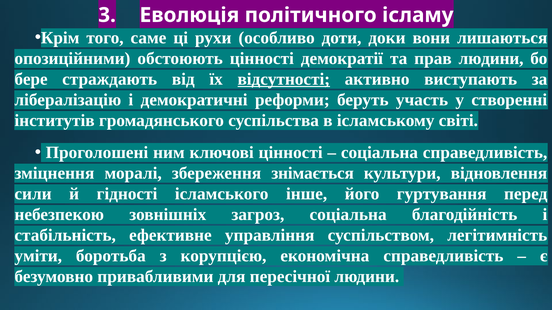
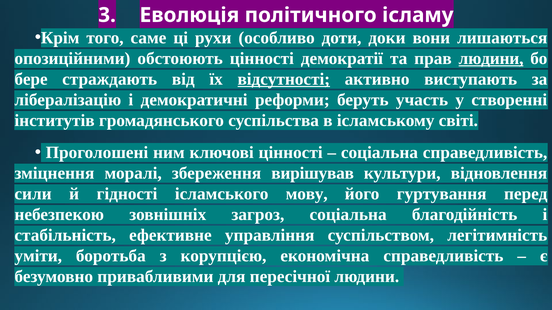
людини at (491, 59) underline: none -> present
знімається: знімається -> вирішував
інше: інше -> мову
